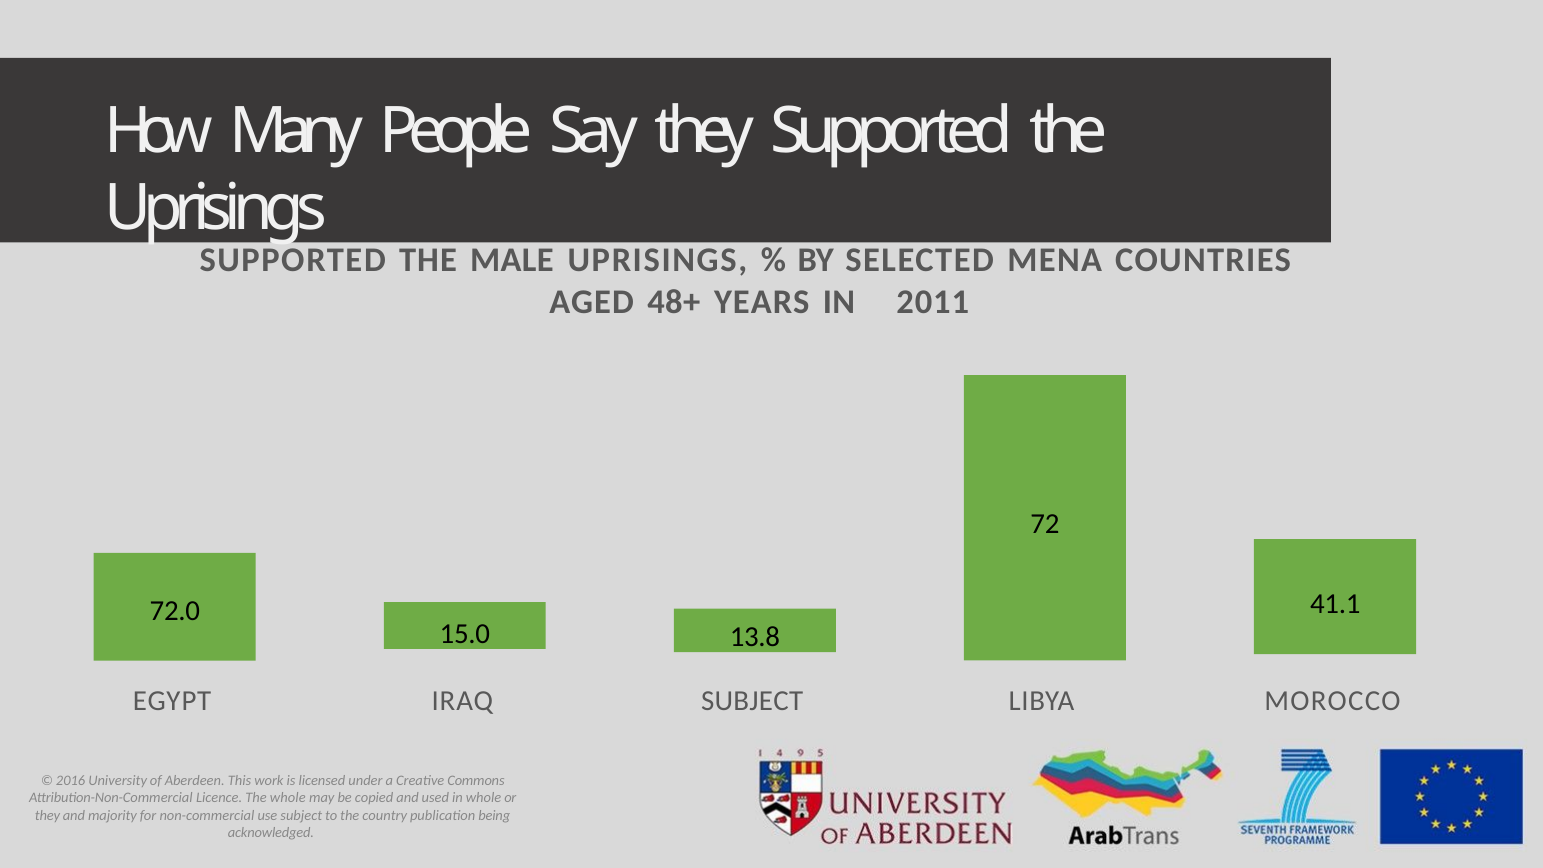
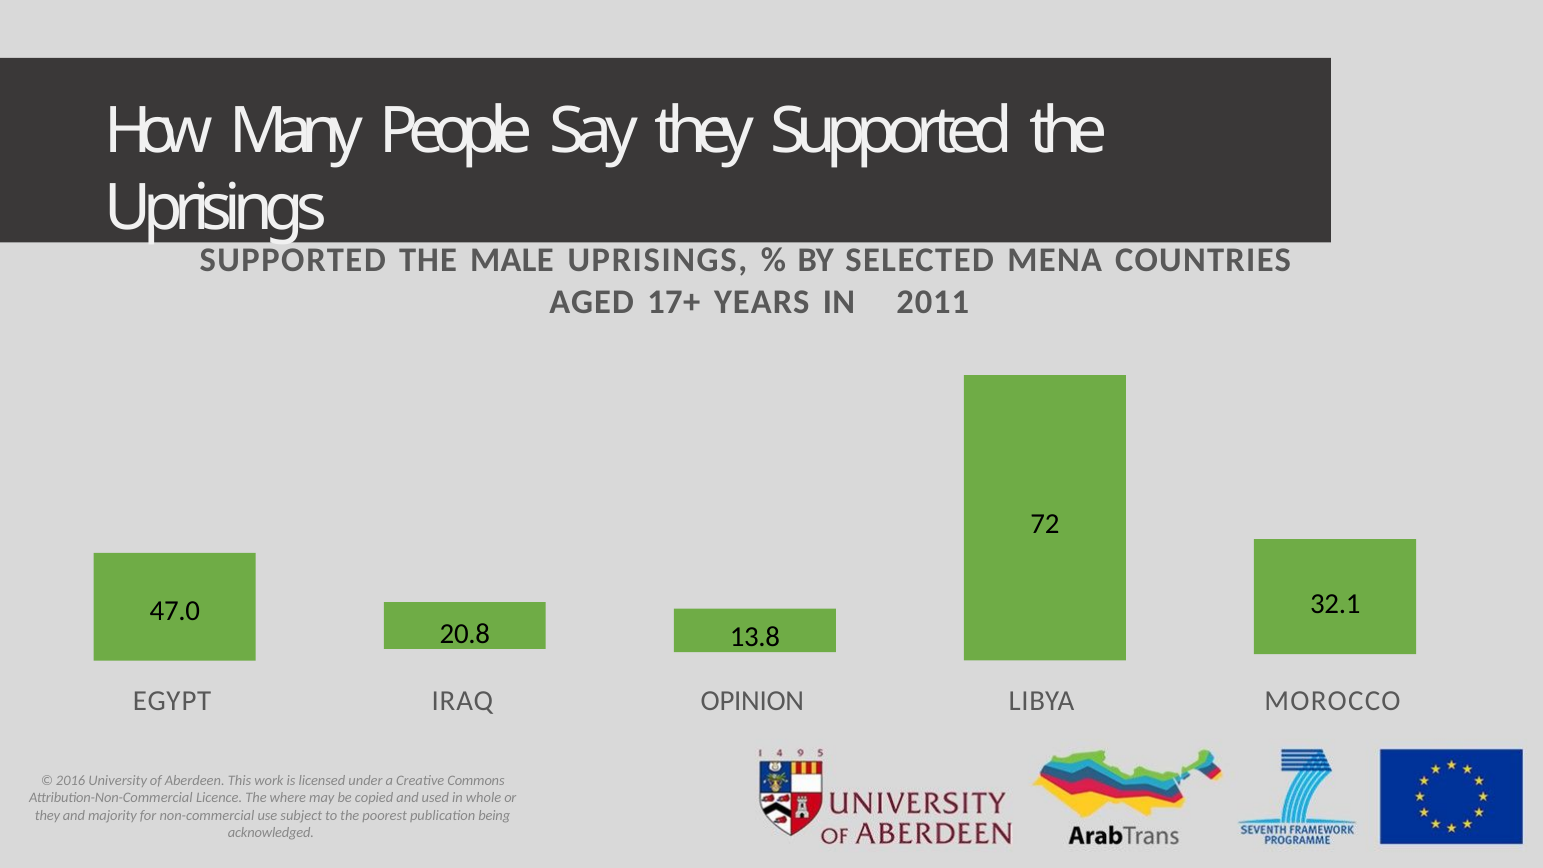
48+: 48+ -> 17+
41.1: 41.1 -> 32.1
72.0: 72.0 -> 47.0
15.0: 15.0 -> 20.8
SUBJECT at (752, 701): SUBJECT -> OPINION
The whole: whole -> where
country: country -> poorest
